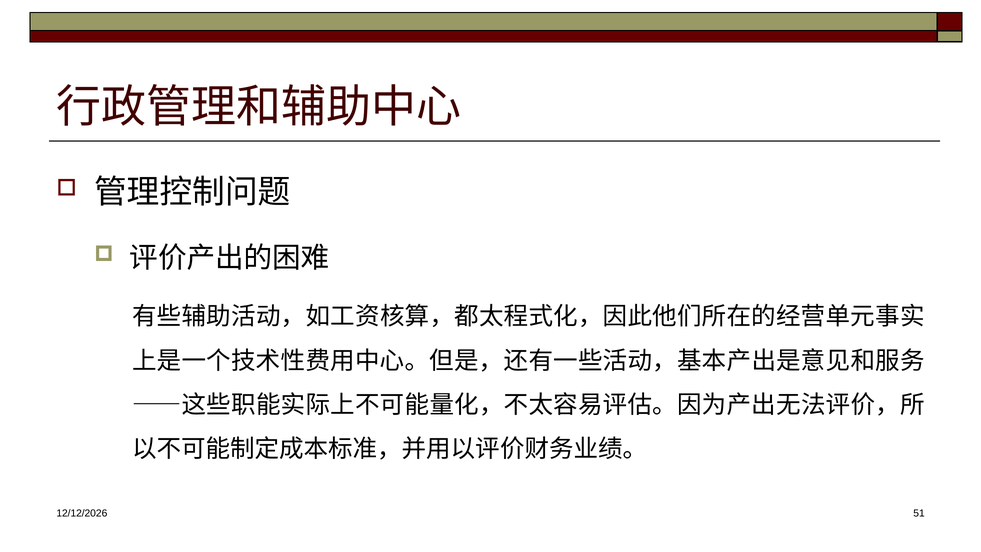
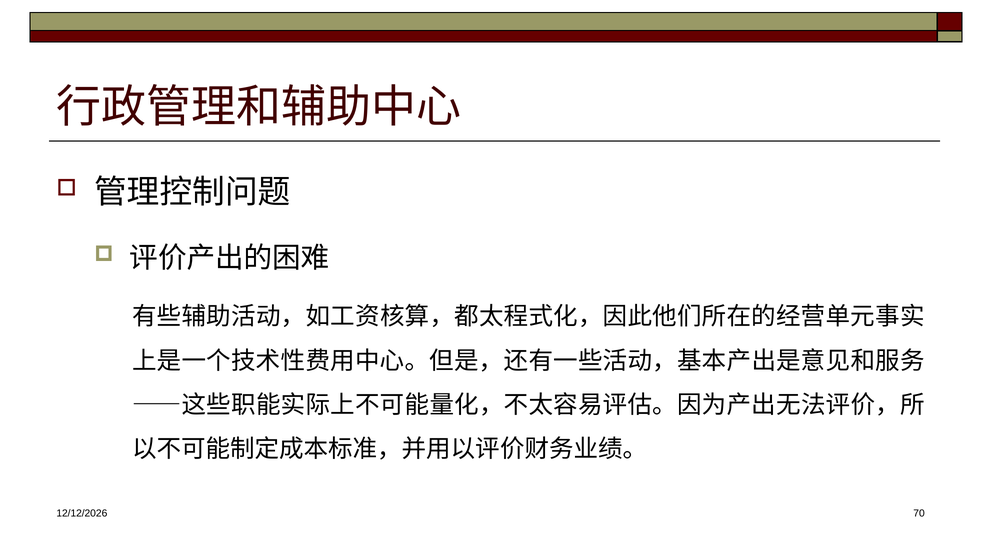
51: 51 -> 70
